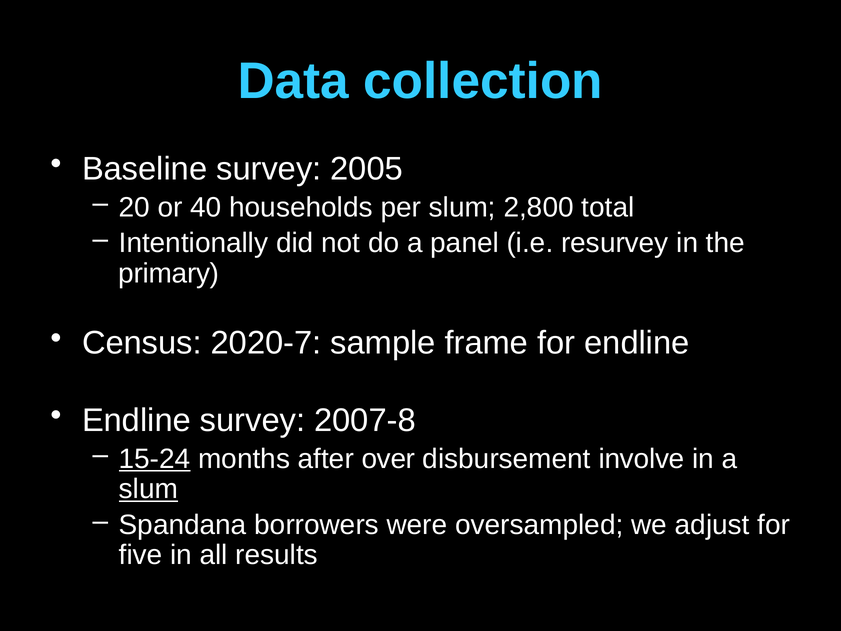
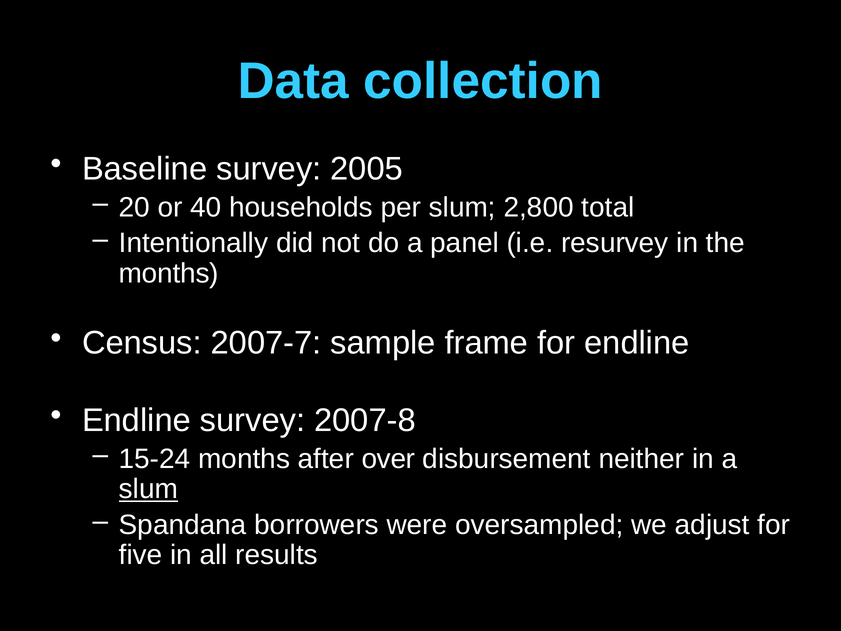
primary at (169, 273): primary -> months
2020-7: 2020-7 -> 2007-7
15-24 underline: present -> none
involve: involve -> neither
